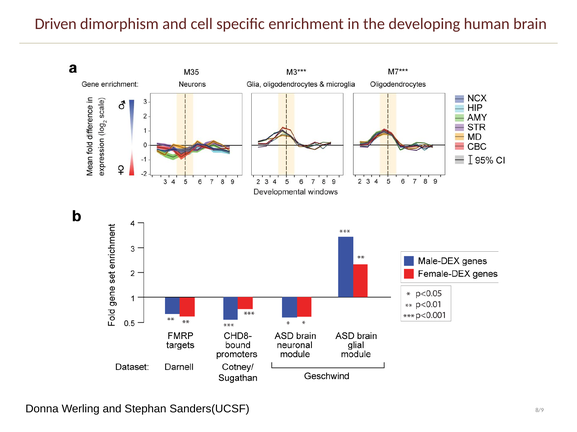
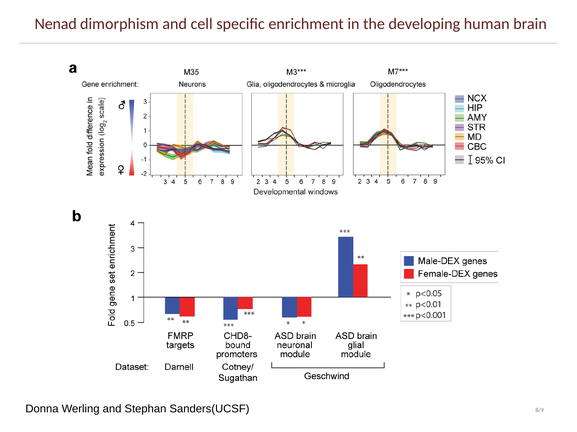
Driven: Driven -> Nenad
